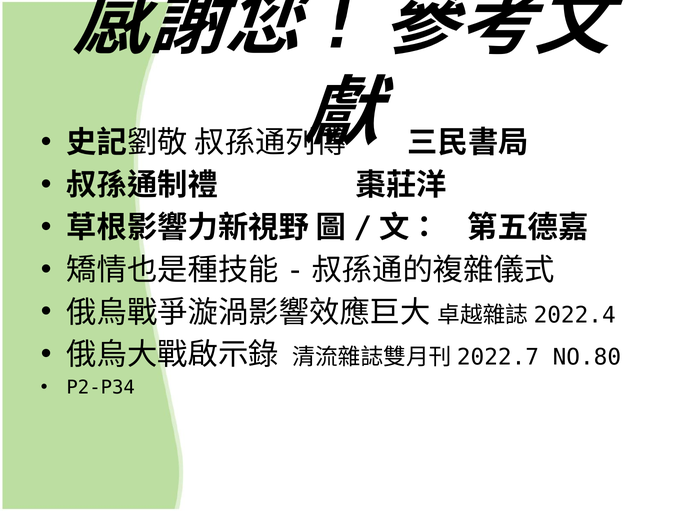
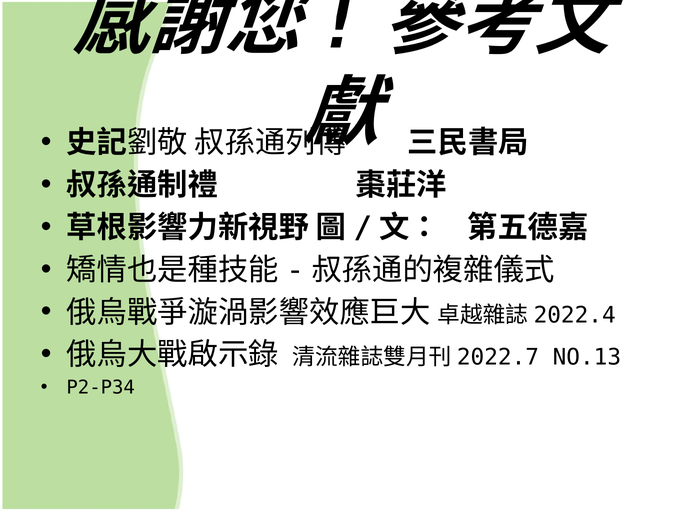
NO.80: NO.80 -> NO.13
